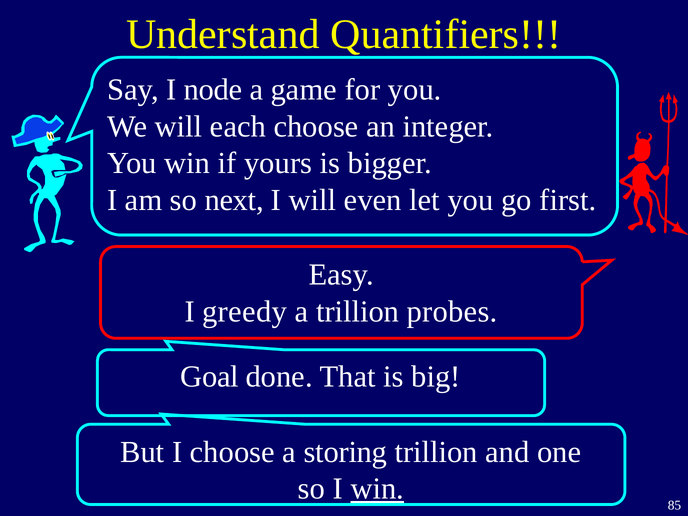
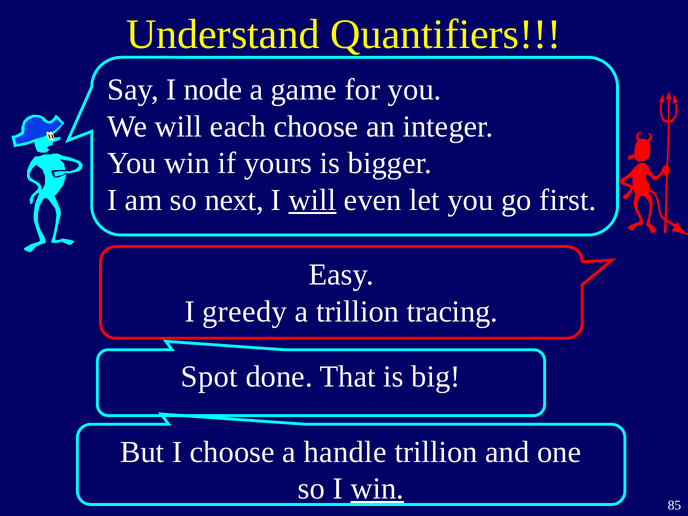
will at (313, 200) underline: none -> present
probes: probes -> tracing
Goal: Goal -> Spot
storing: storing -> handle
